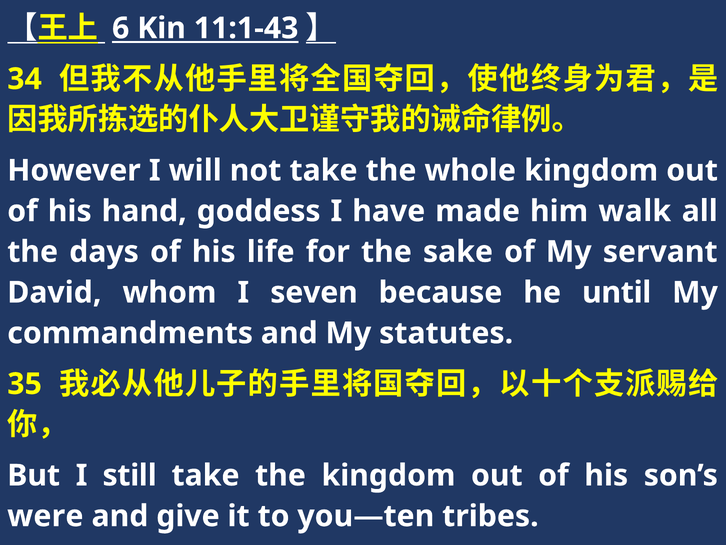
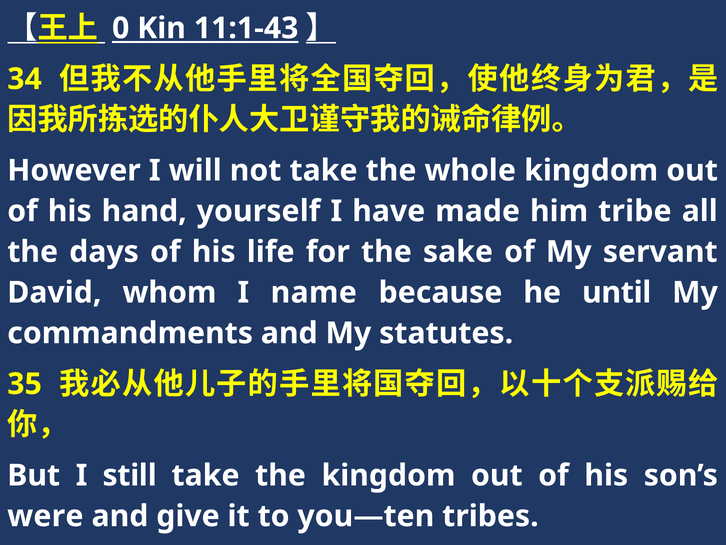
6: 6 -> 0
goddess: goddess -> yourself
walk: walk -> tribe
seven: seven -> name
